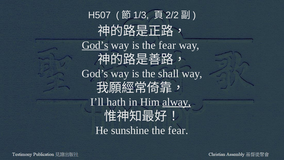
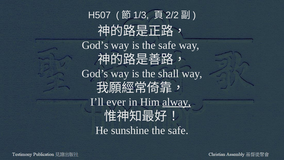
God’s at (95, 45) underline: present -> none
is the fear: fear -> safe
hath: hath -> ever
fear at (178, 130): fear -> safe
